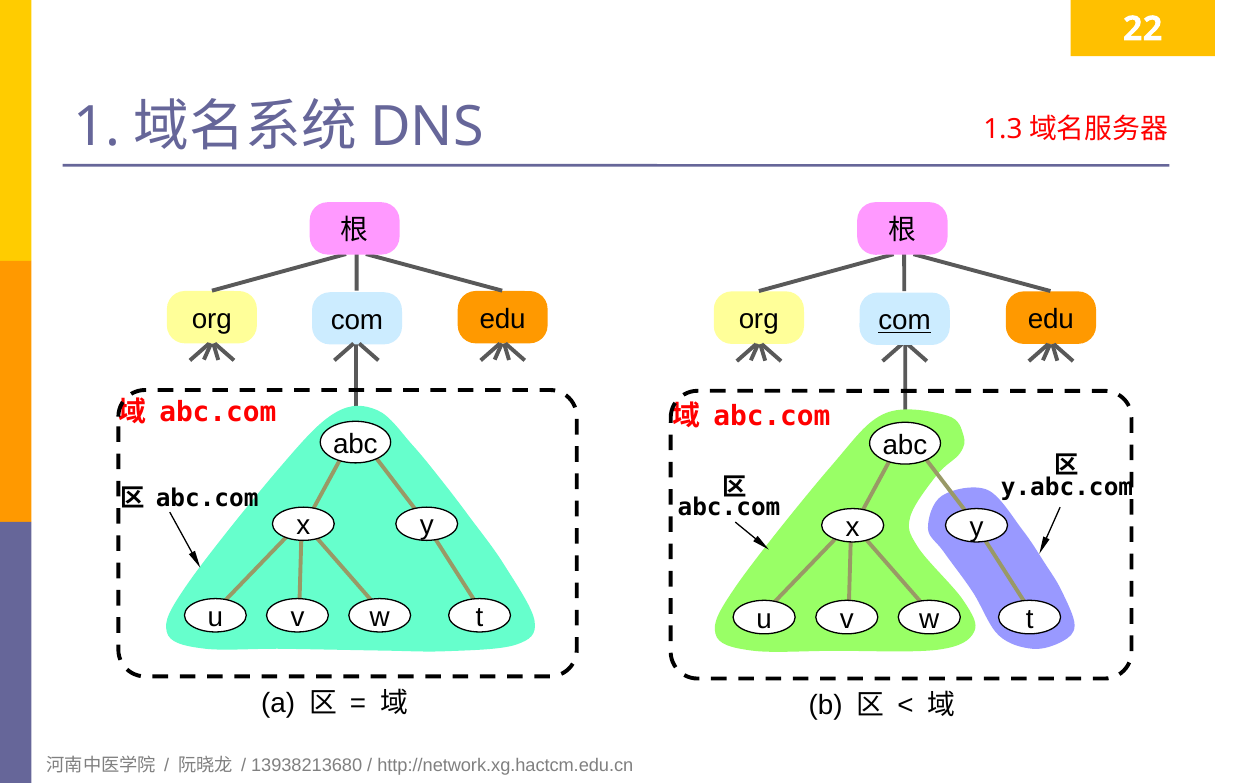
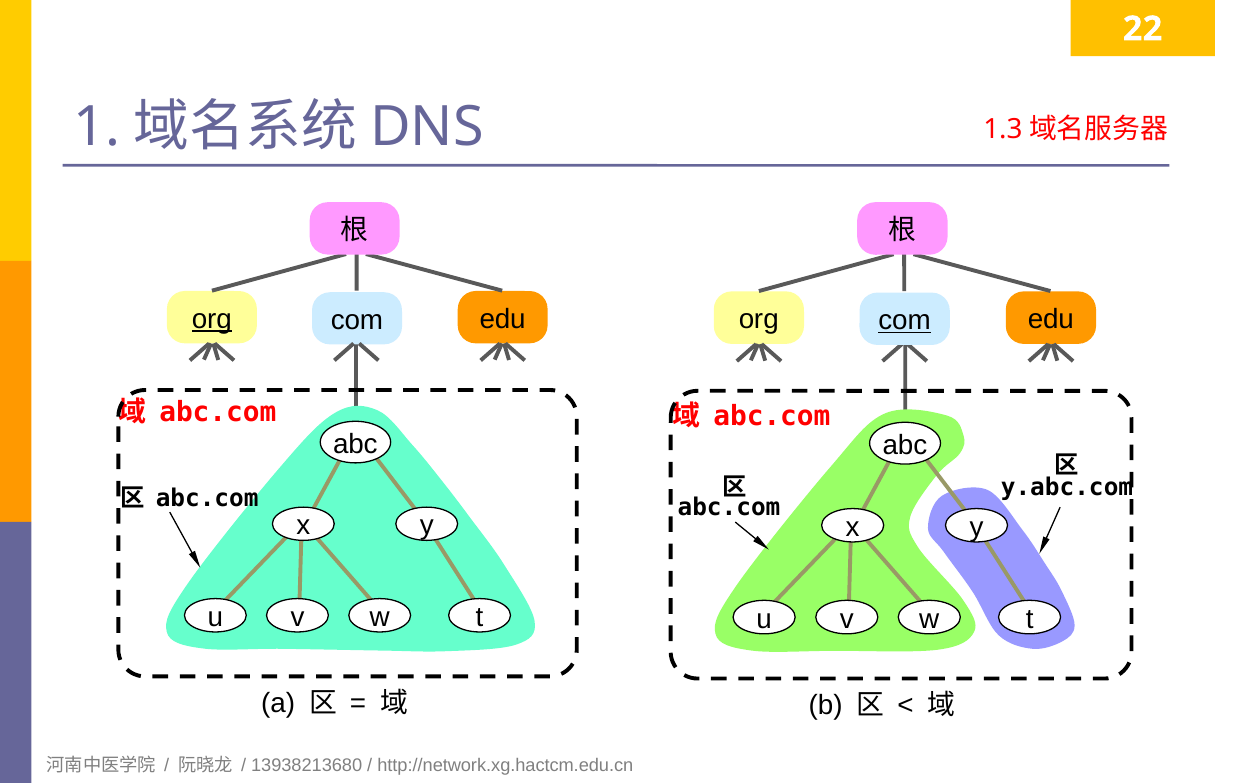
org at (212, 319) underline: none -> present
